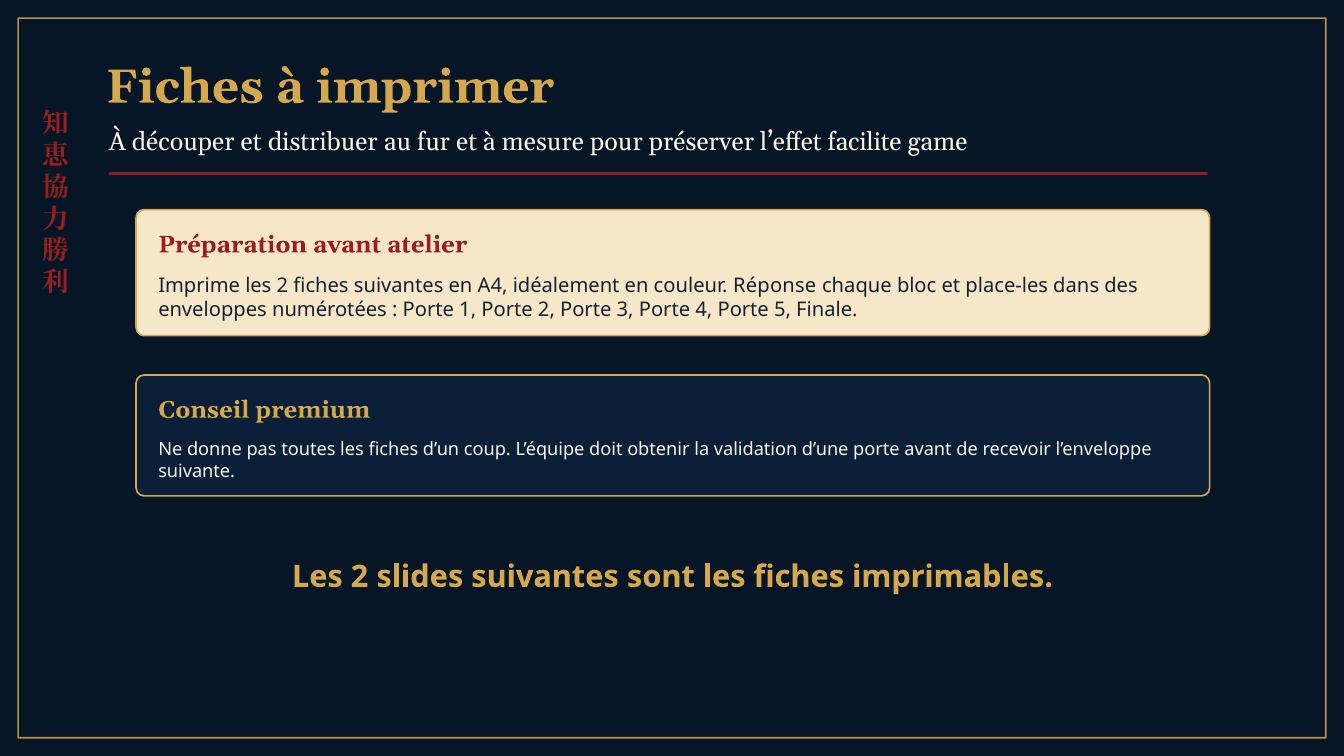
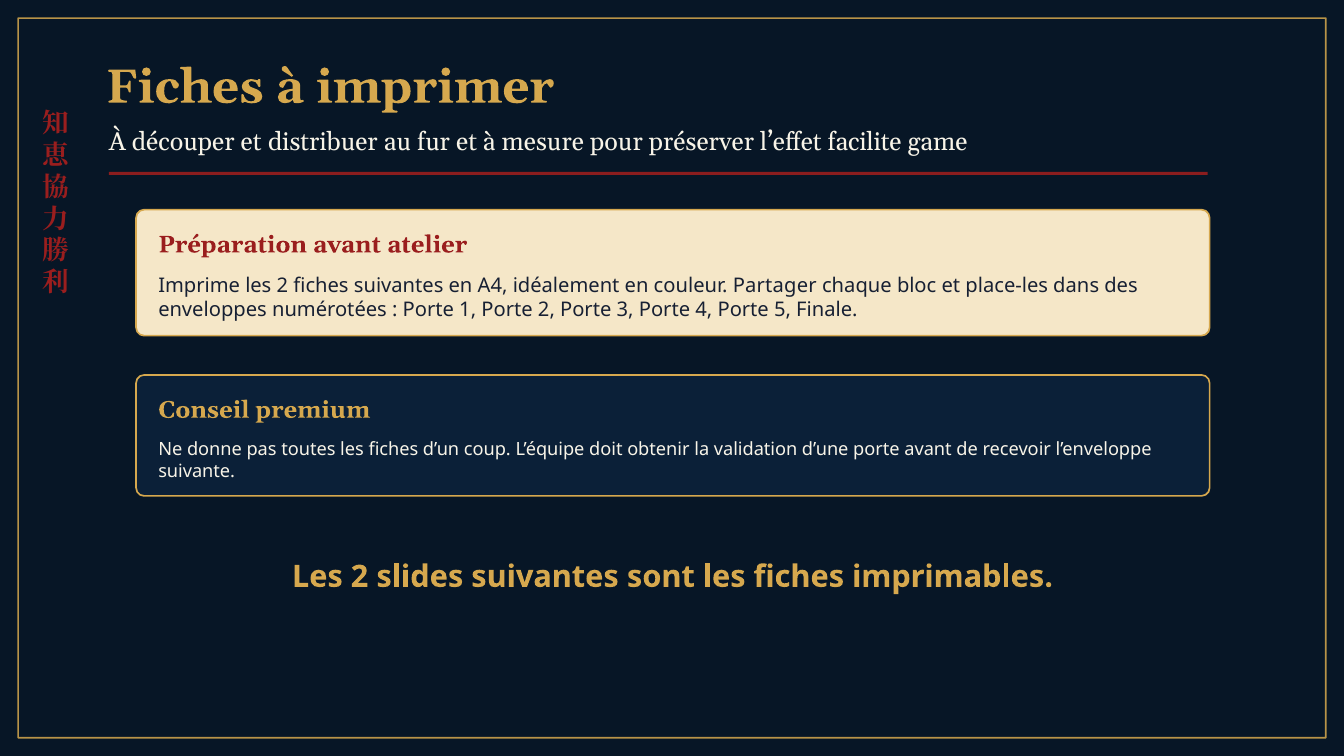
Réponse: Réponse -> Partager
